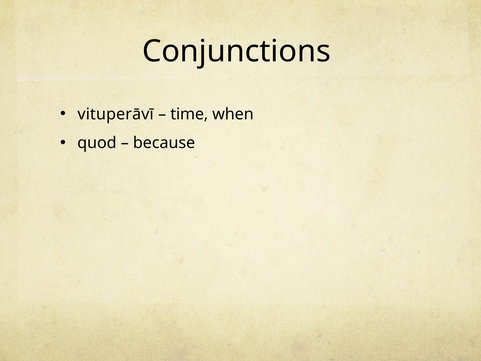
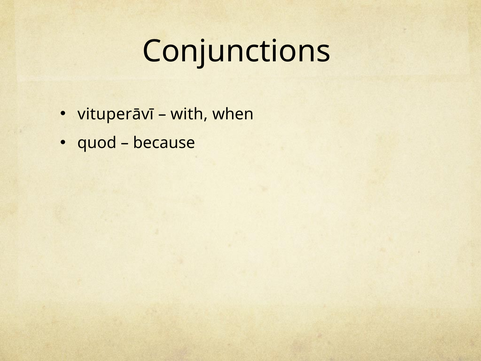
time: time -> with
